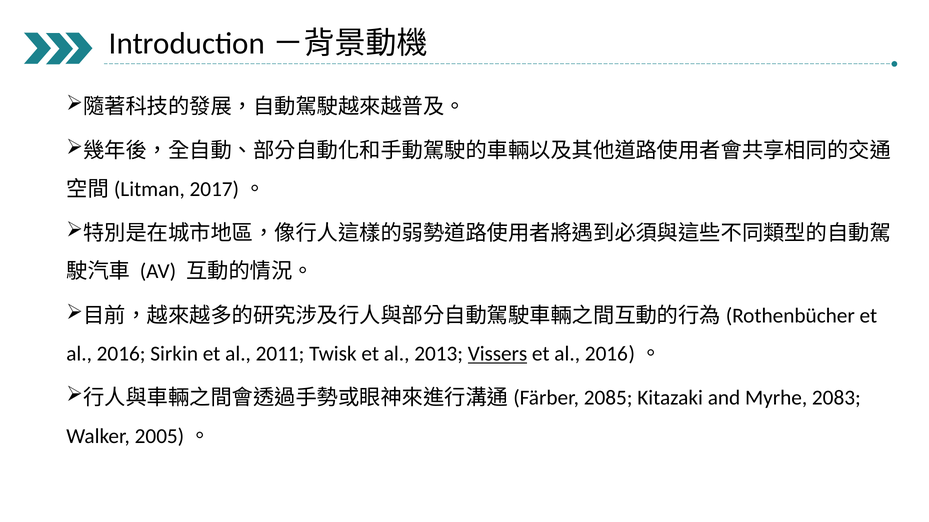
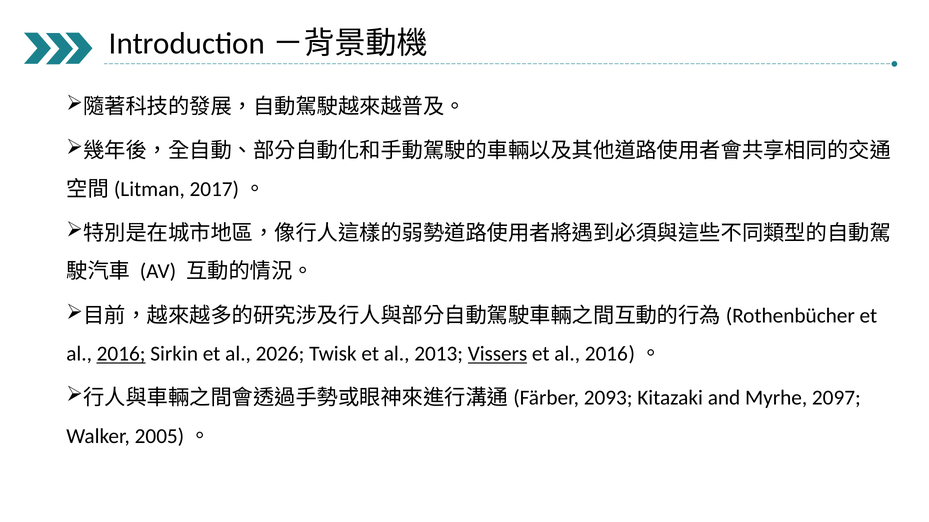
2016 underline: none -> present
2011: 2011 -> 2026
2085: 2085 -> 2093
2083: 2083 -> 2097
